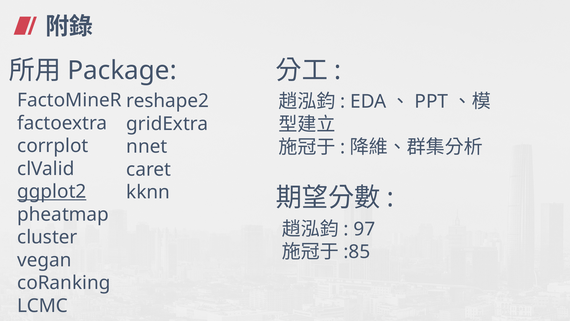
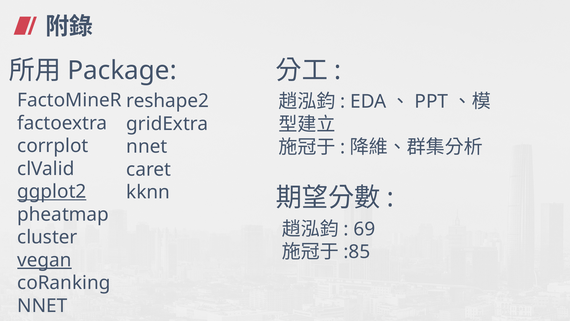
97: 97 -> 69
vegan underline: none -> present
LCMC at (42, 305): LCMC -> NNET
